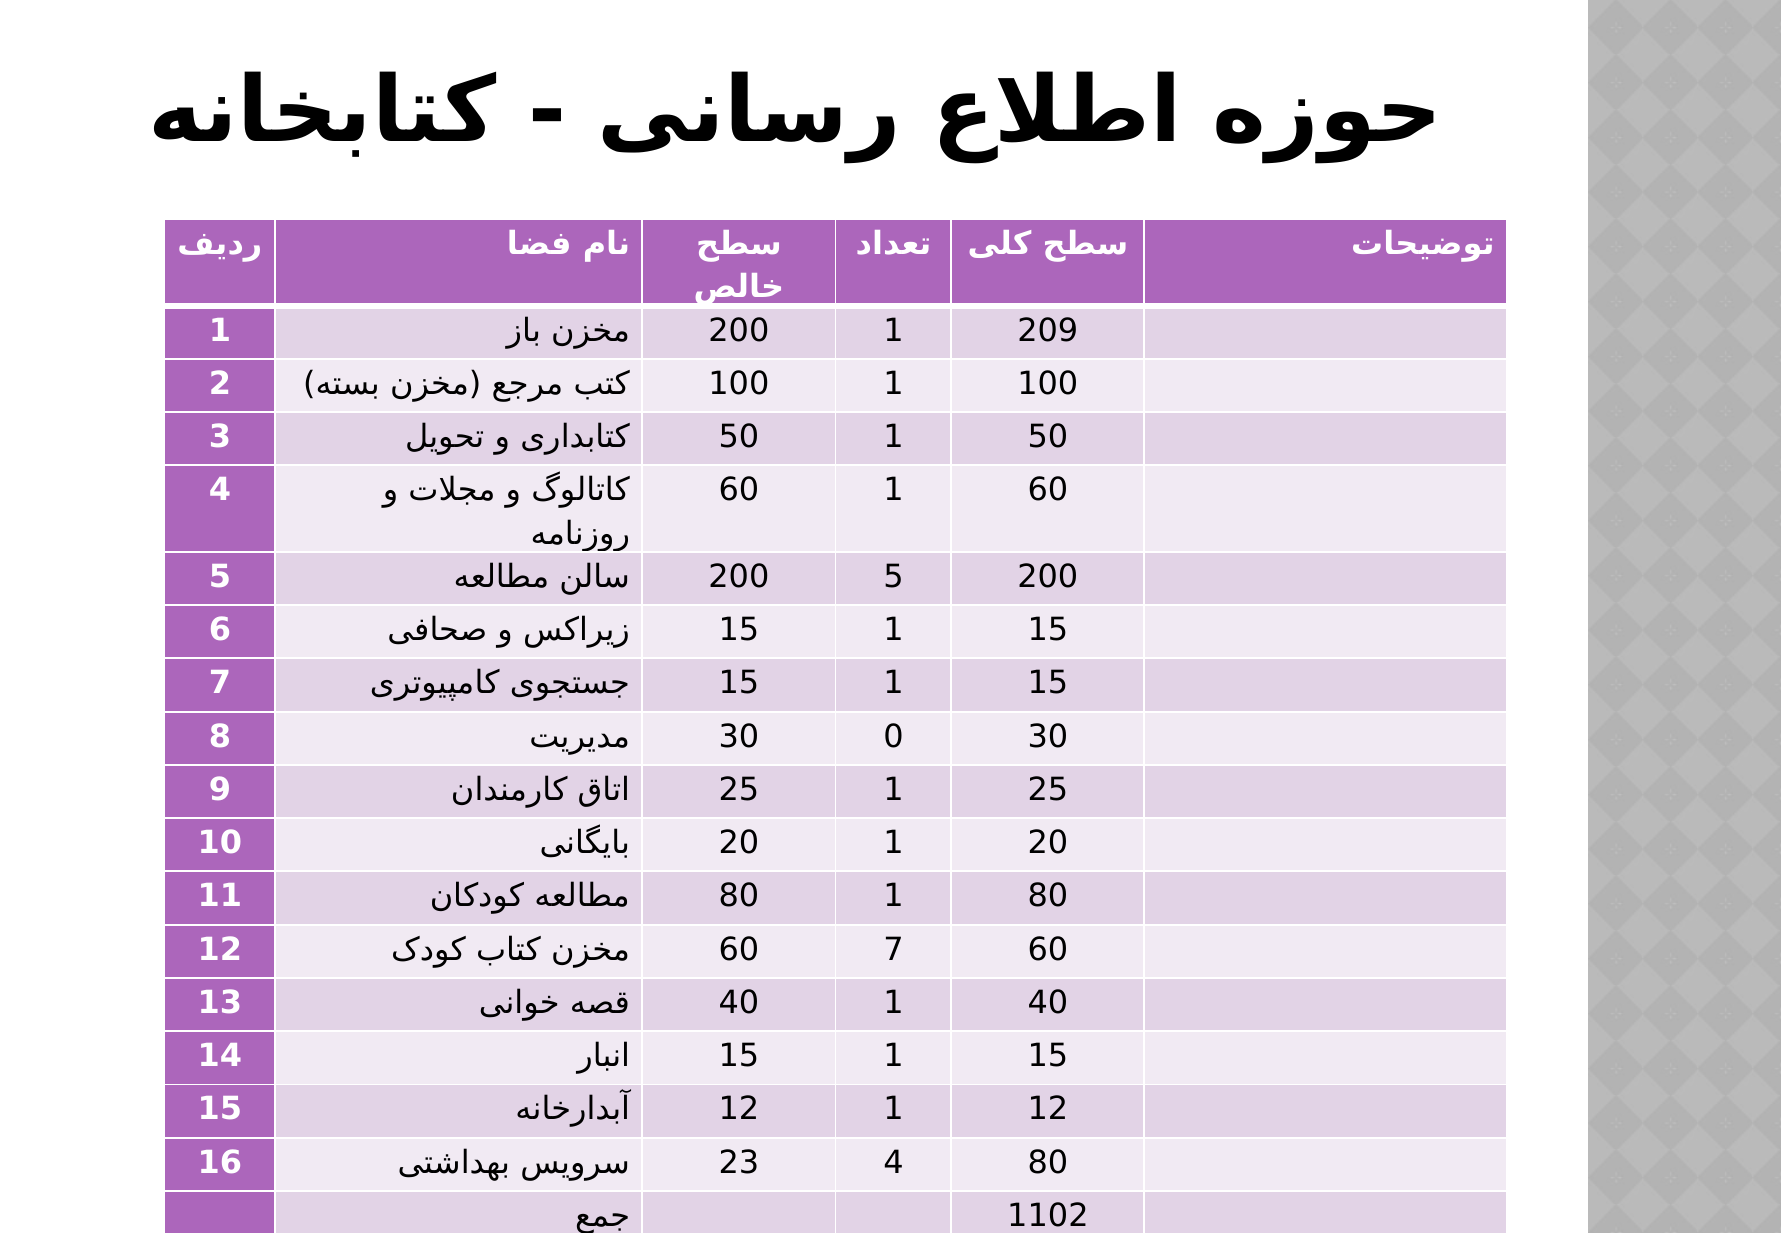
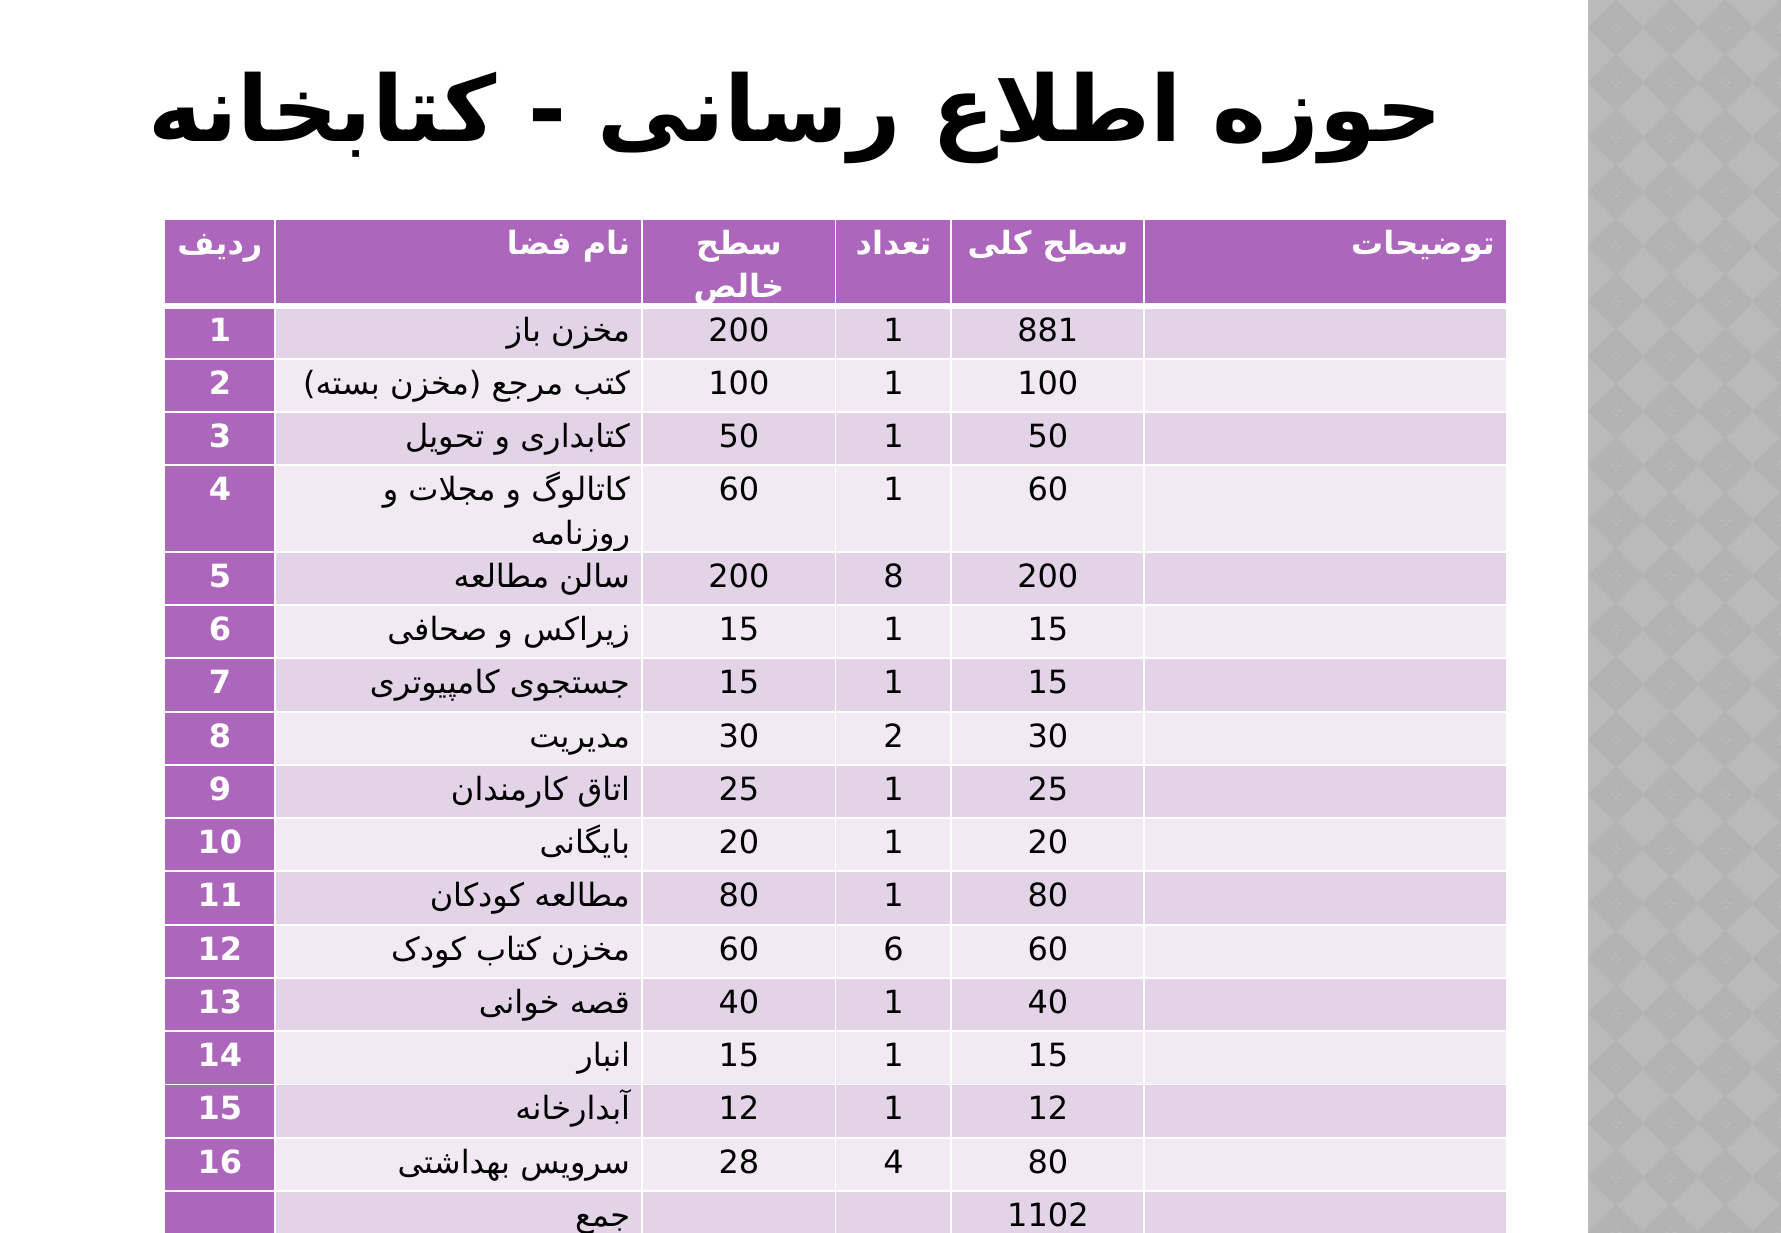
209: 209 -> 881
200 5: 5 -> 8
30 0: 0 -> 2
60 7: 7 -> 6
23: 23 -> 28
